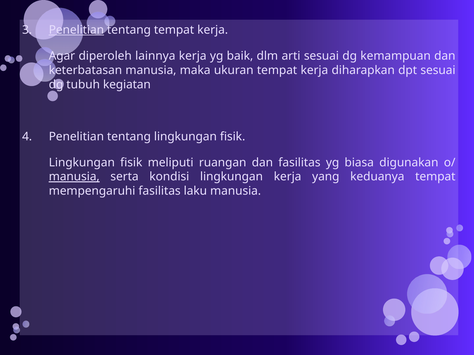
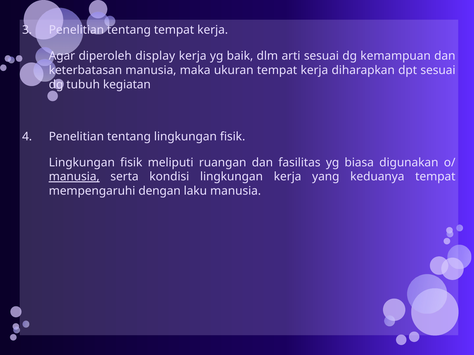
Penelitian at (76, 30) underline: present -> none
lainnya: lainnya -> display
mempengaruhi fasilitas: fasilitas -> dengan
